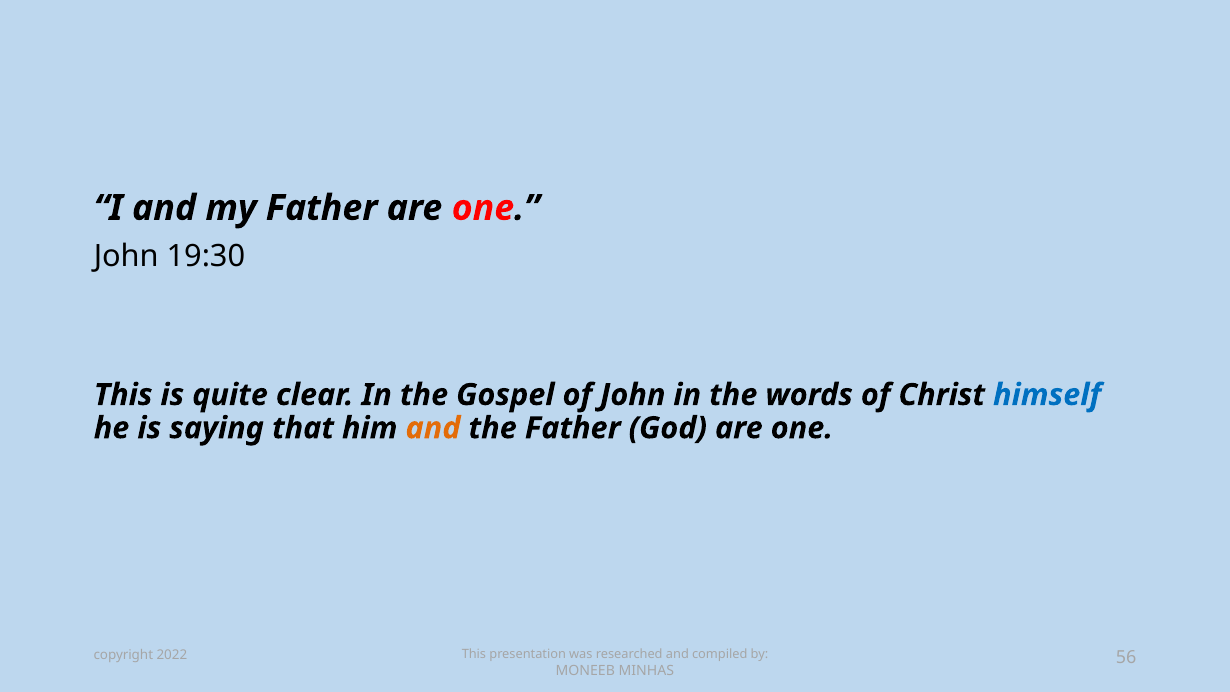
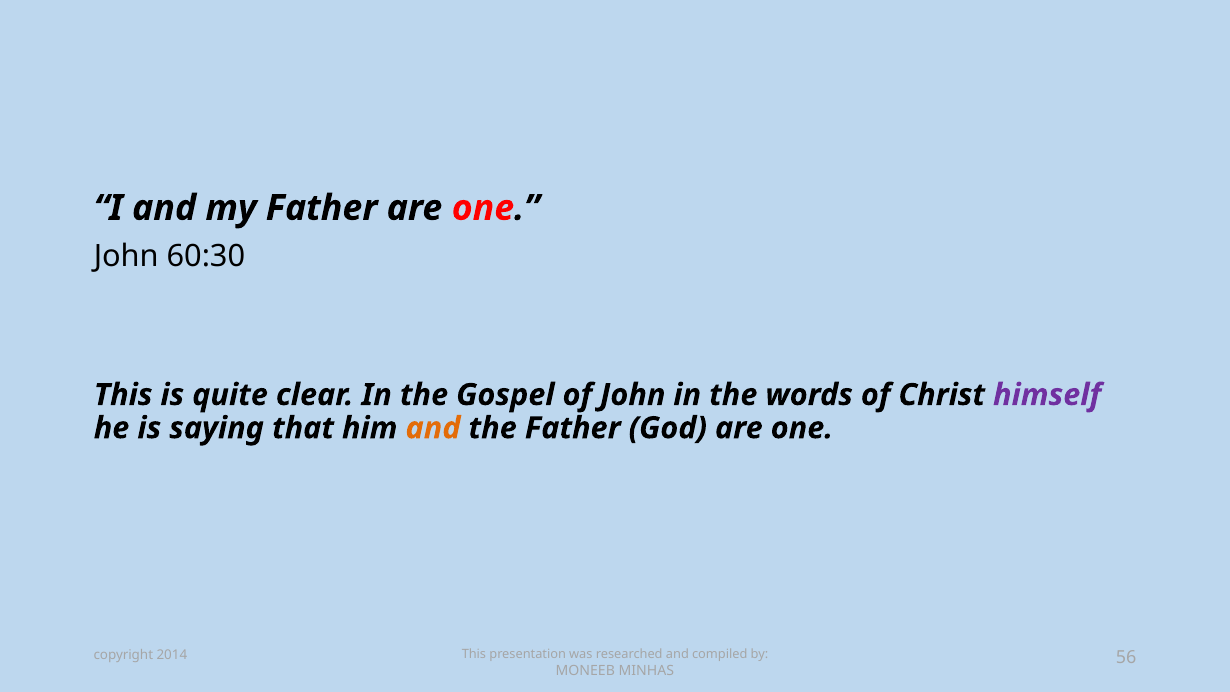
19:30: 19:30 -> 60:30
himself colour: blue -> purple
2022: 2022 -> 2014
